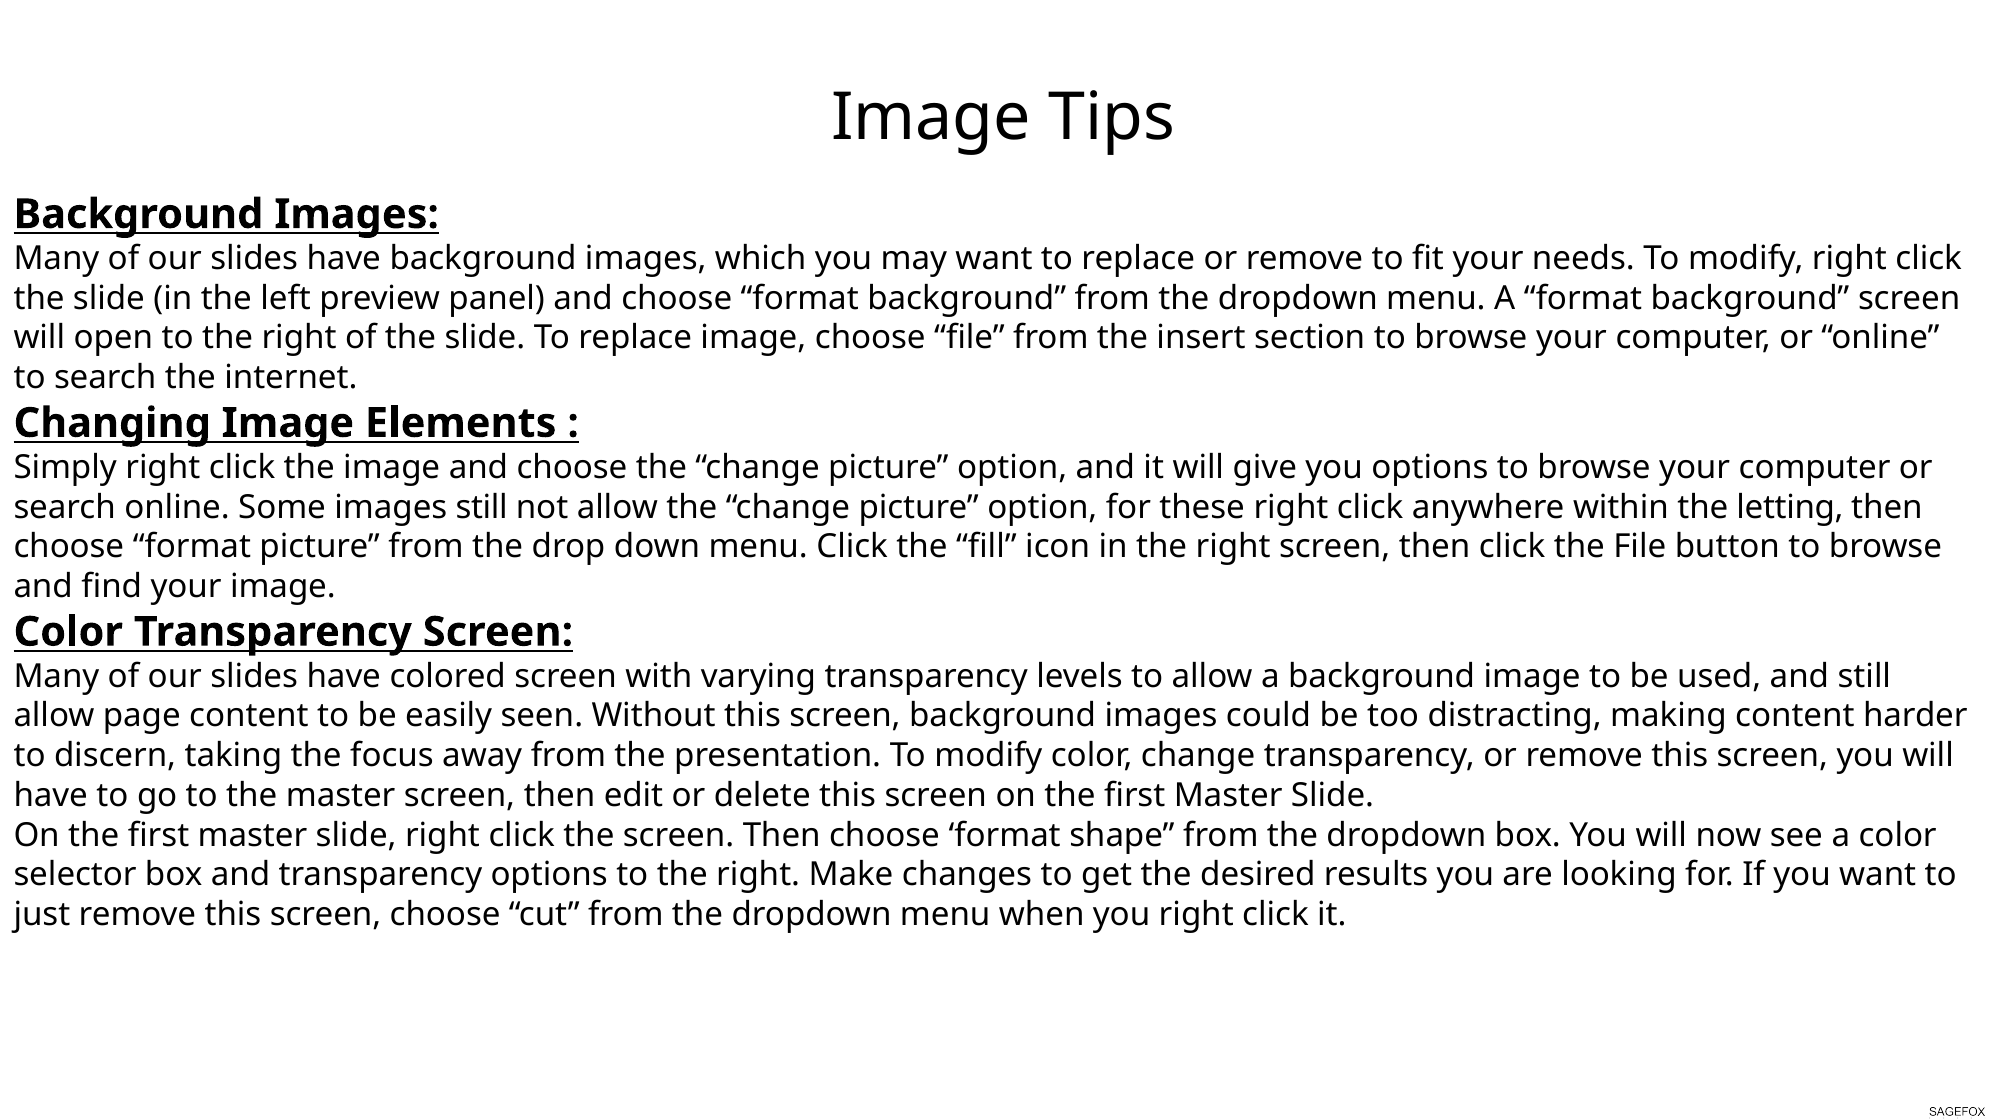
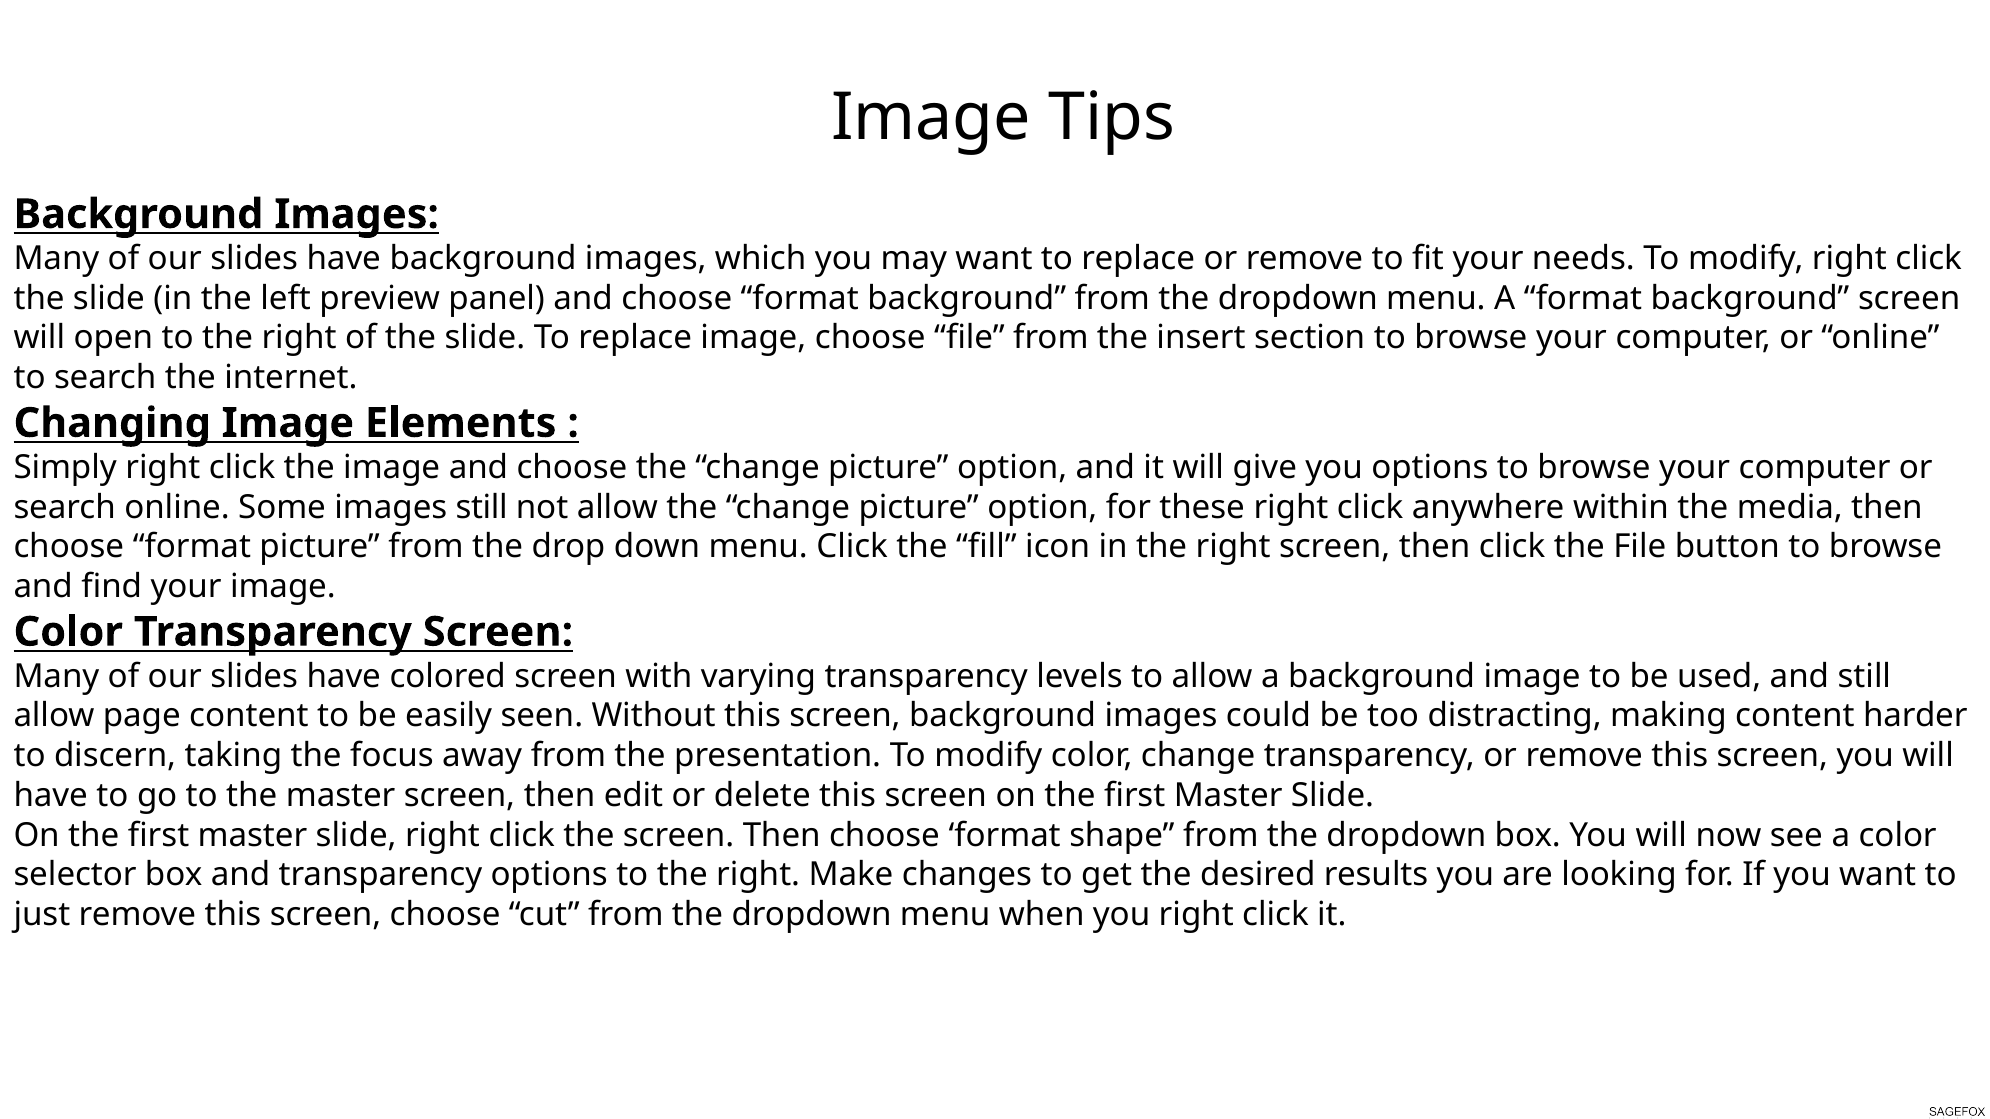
letting: letting -> media
